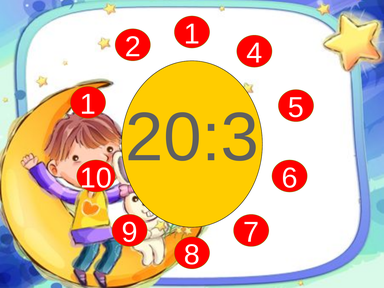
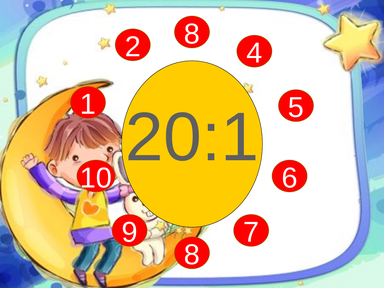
2 1: 1 -> 8
20:3: 20:3 -> 20:1
